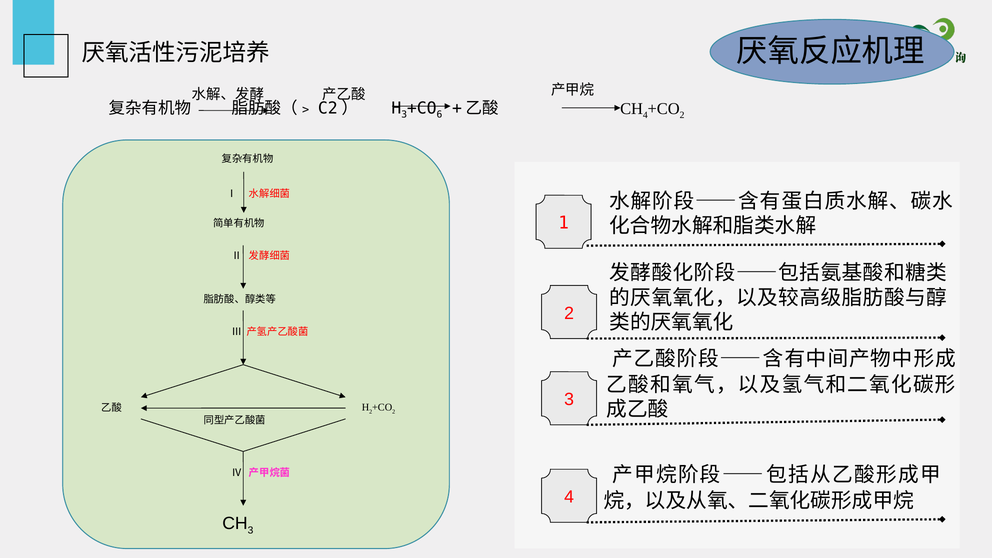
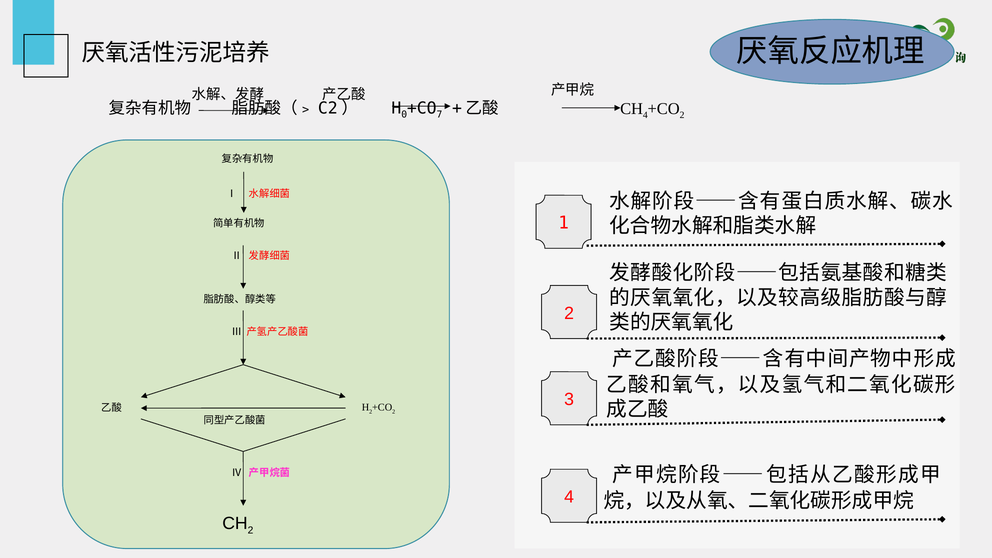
3 at (404, 115): 3 -> 0
6: 6 -> 7
3 at (250, 530): 3 -> 2
